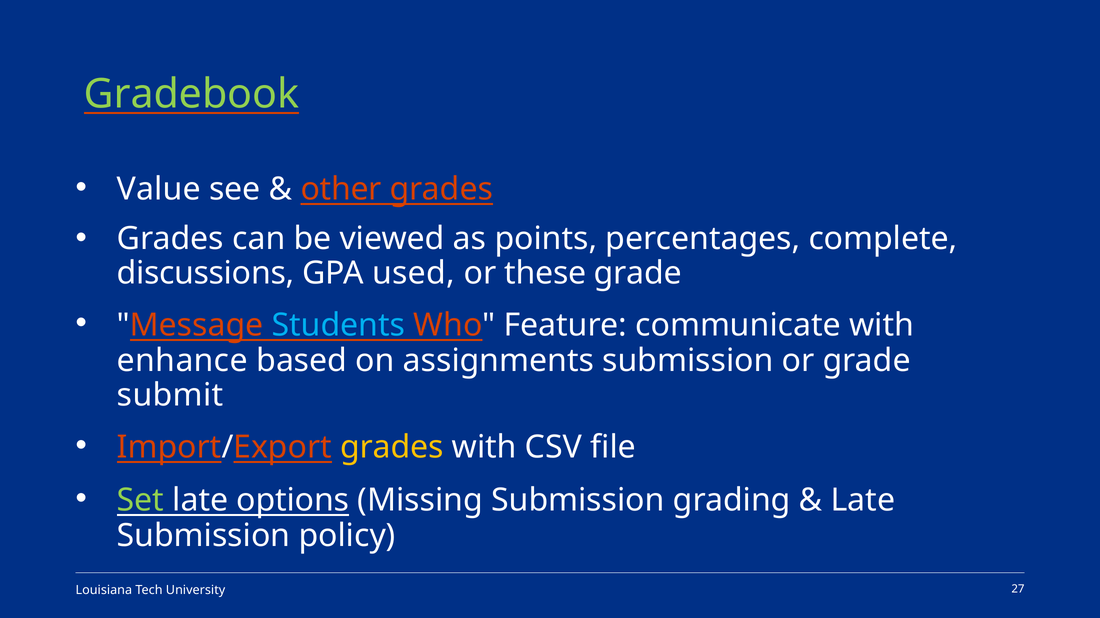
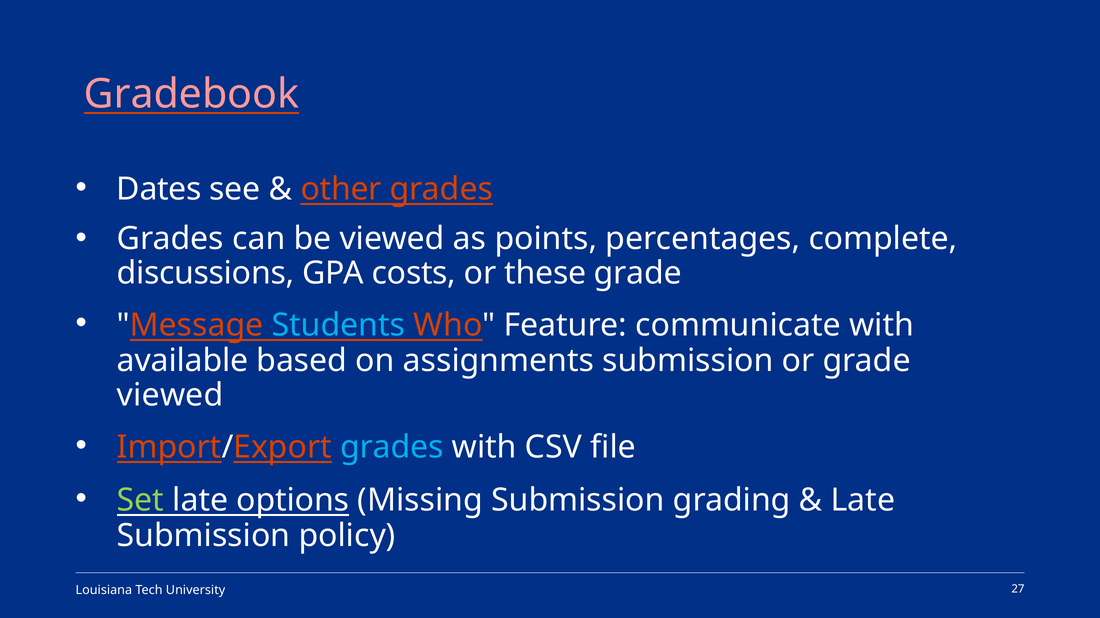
Gradebook colour: light green -> pink
Value: Value -> Dates
used: used -> costs
enhance: enhance -> available
submit at (170, 396): submit -> viewed
grades at (392, 448) colour: yellow -> light blue
